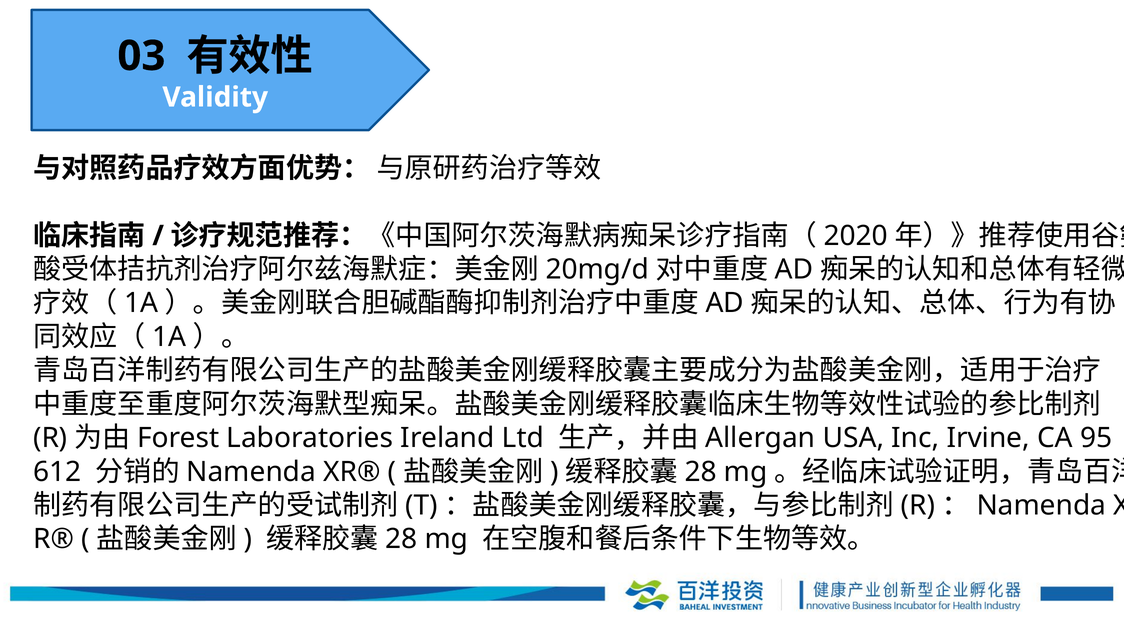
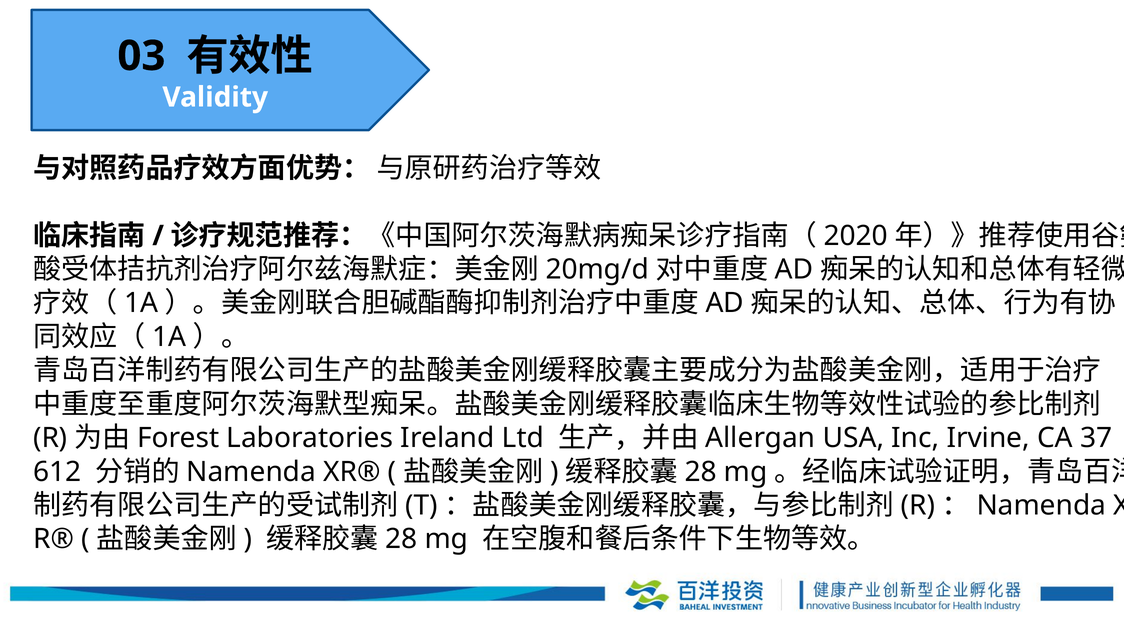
95: 95 -> 37
